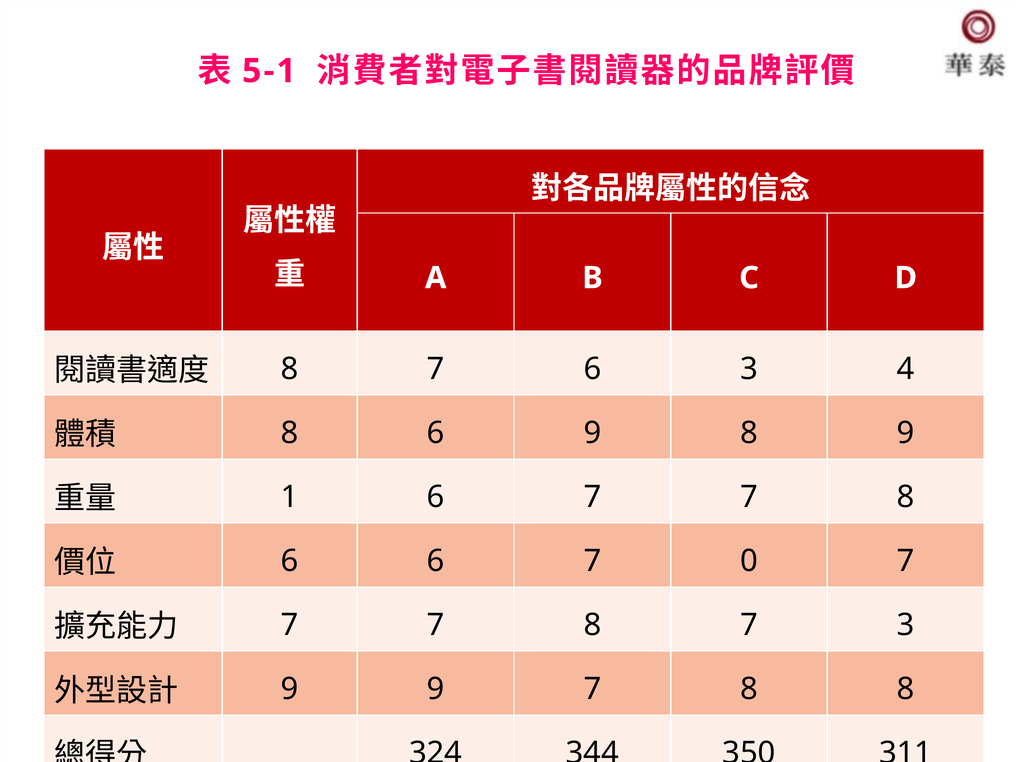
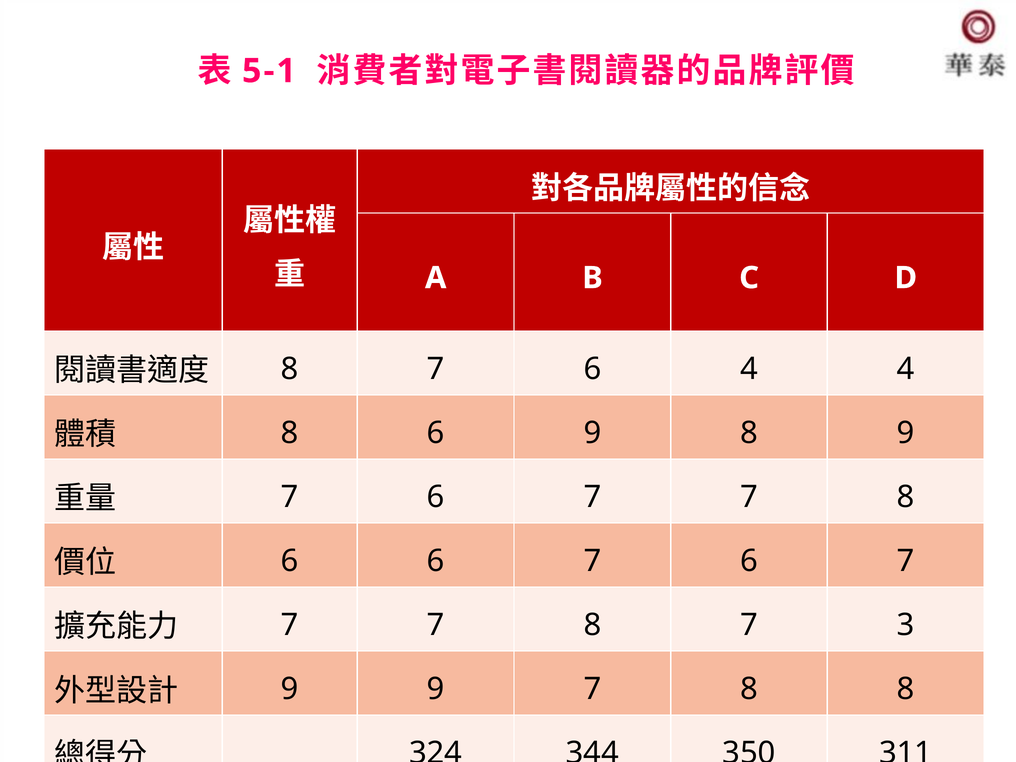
6 3: 3 -> 4
1 at (290, 497): 1 -> 7
6 7 0: 0 -> 6
